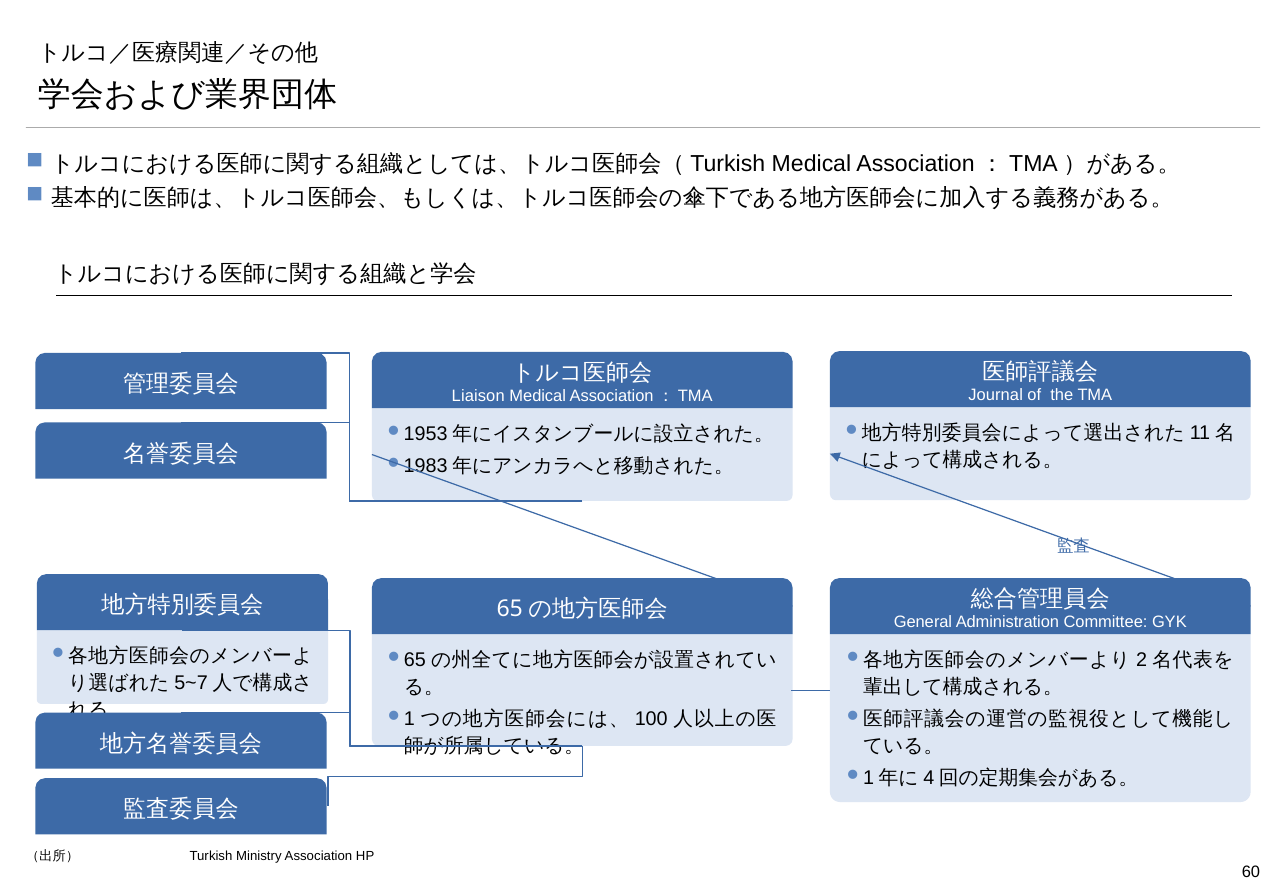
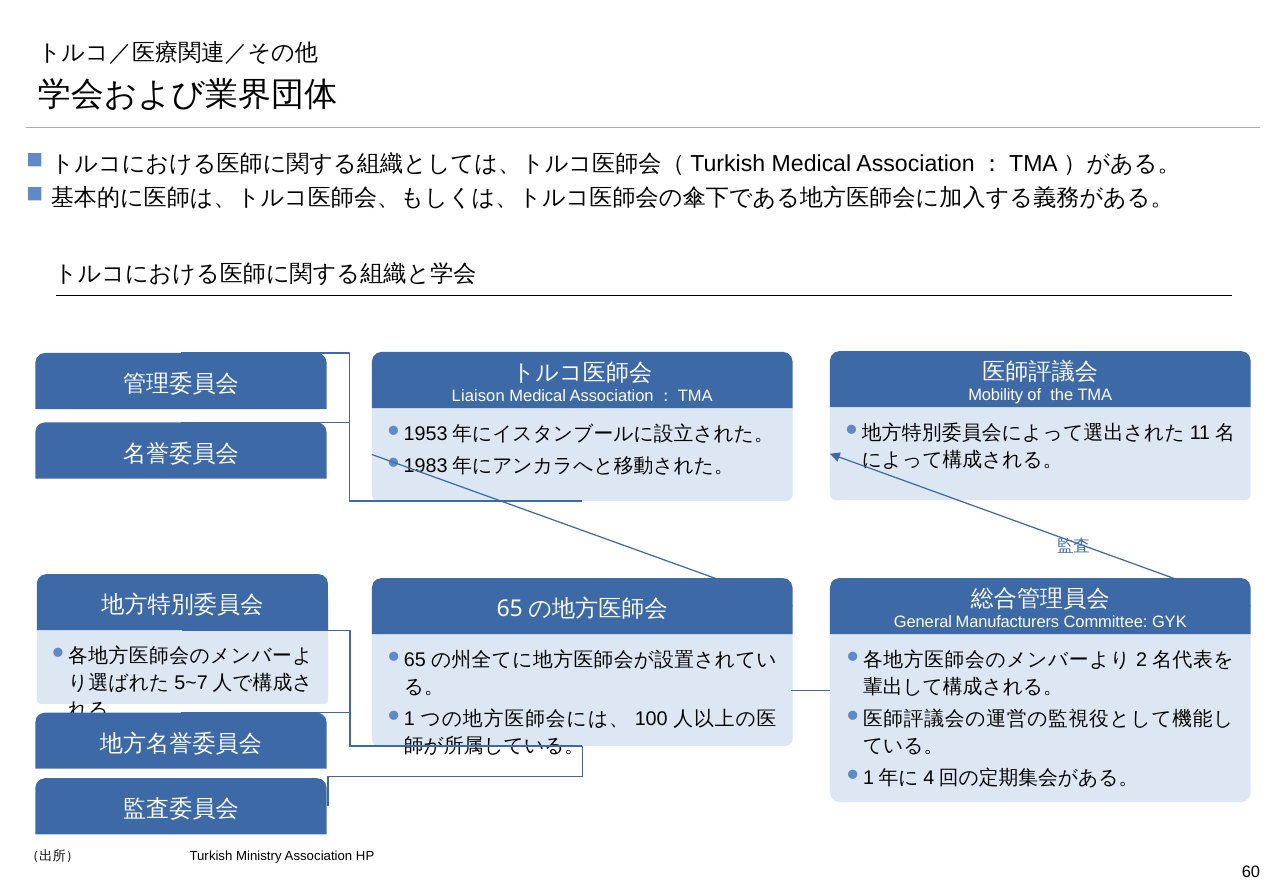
Journal: Journal -> Mobility
Administration: Administration -> Manufacturers
